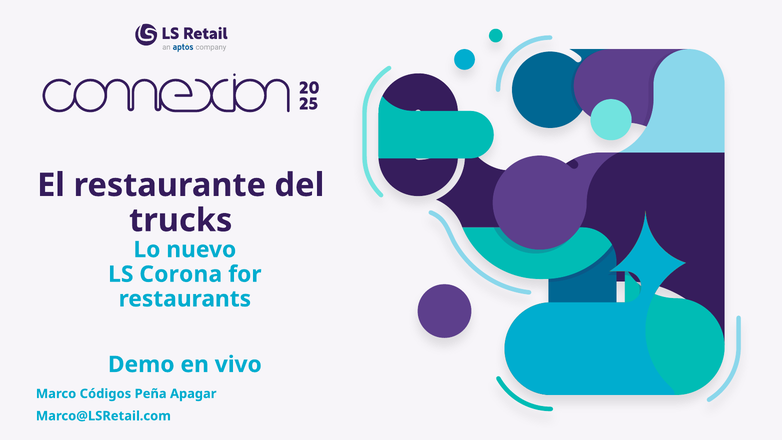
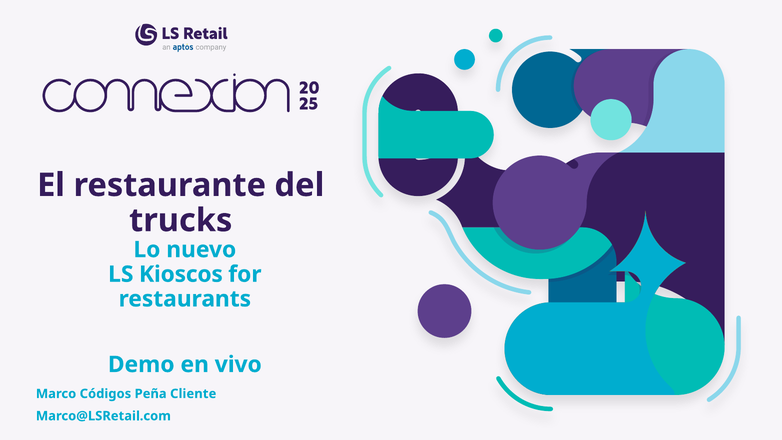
Corona: Corona -> Kioscos
Apagar: Apagar -> Cliente
